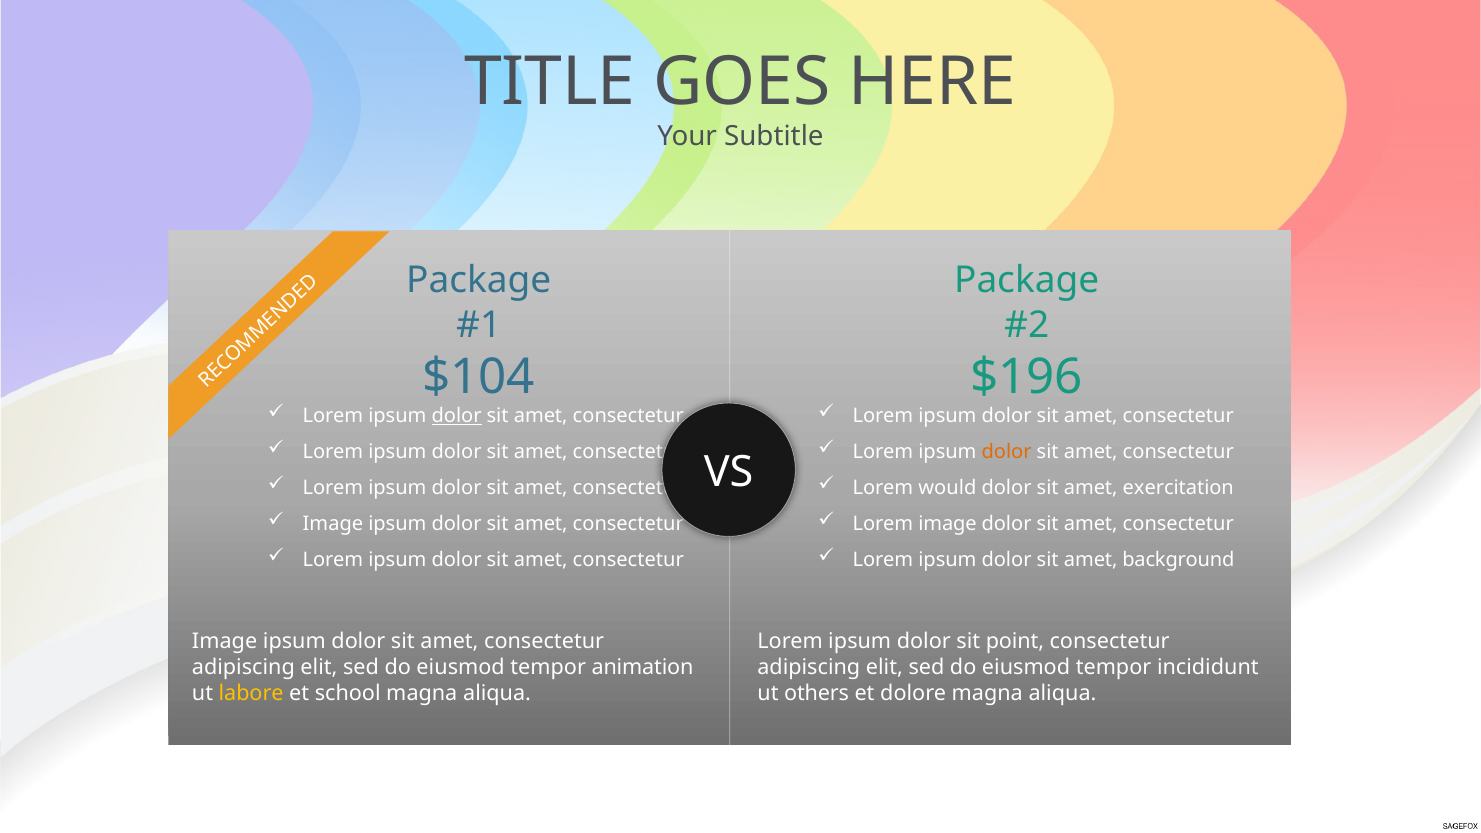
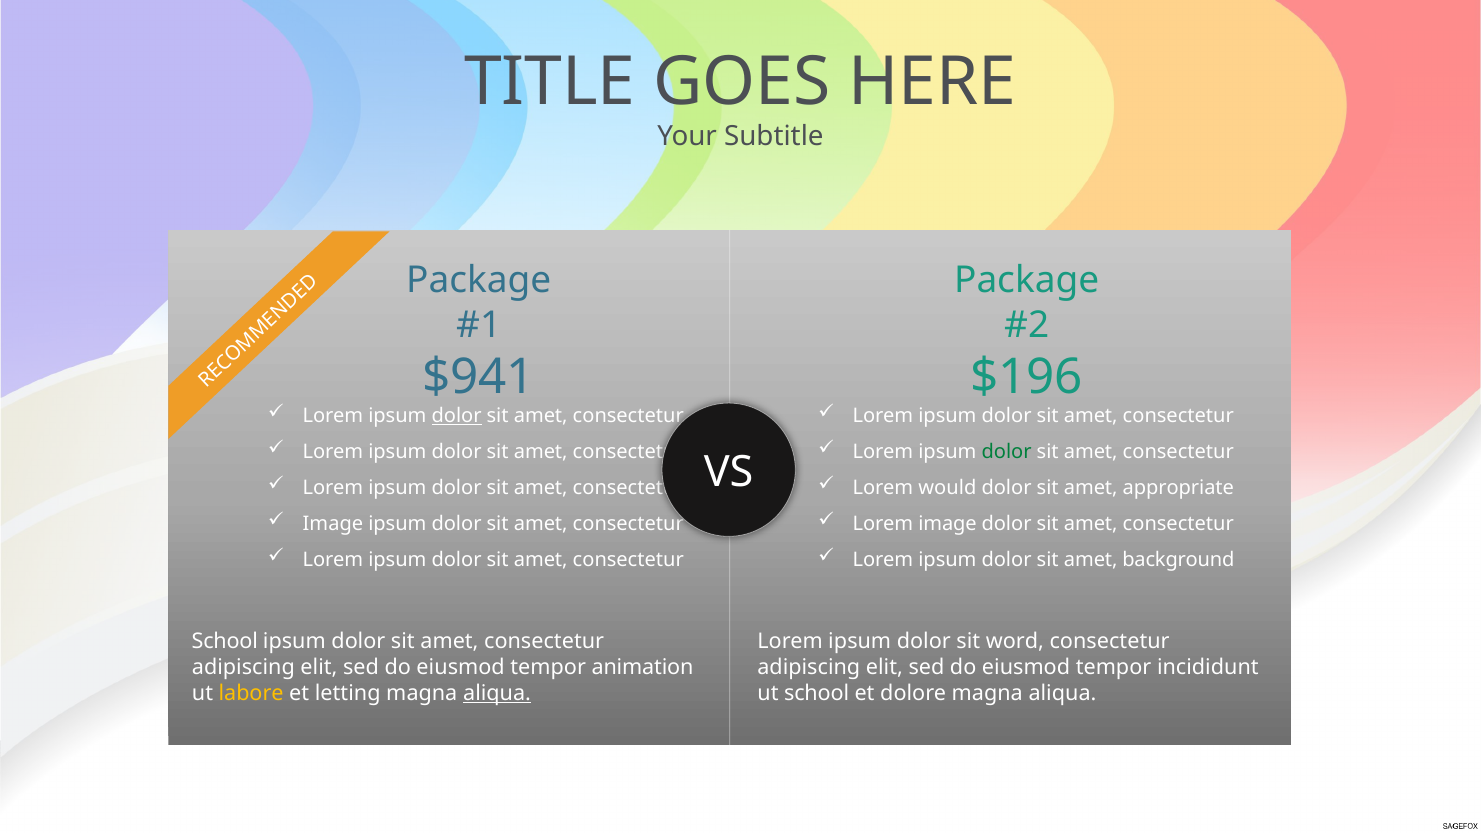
$104: $104 -> $941
dolor at (1007, 452) colour: orange -> green
exercitation: exercitation -> appropriate
Image at (225, 641): Image -> School
point: point -> word
school: school -> letting
aliqua at (497, 693) underline: none -> present
ut others: others -> school
